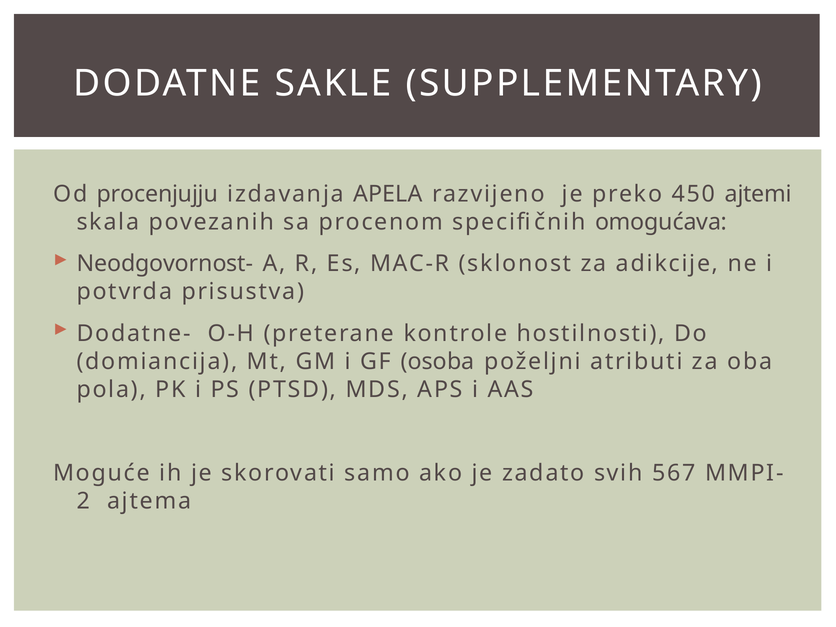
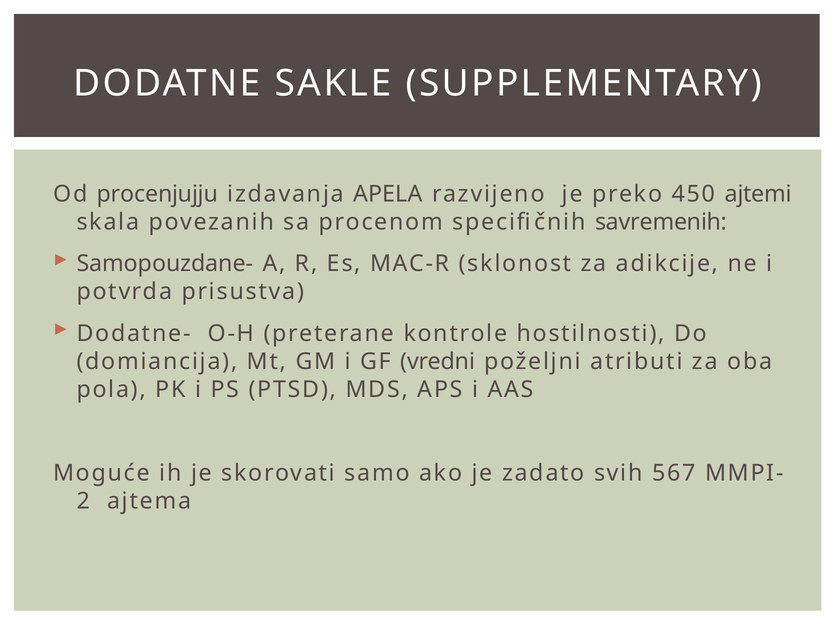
omogućava: omogućava -> savremenih
Neodgovornost-: Neodgovornost- -> Samopouzdane-
osoba: osoba -> vredni
